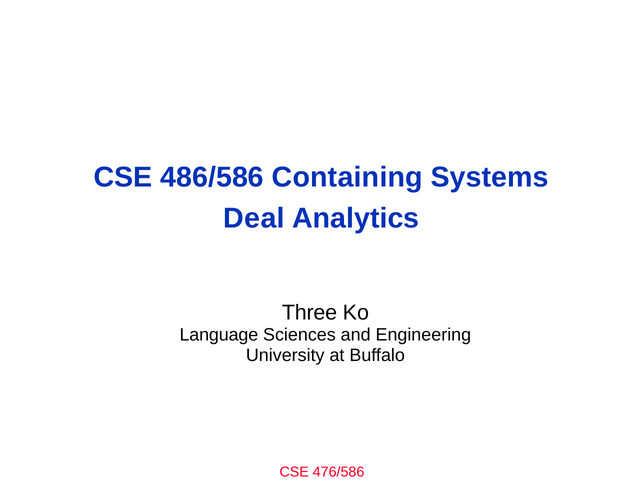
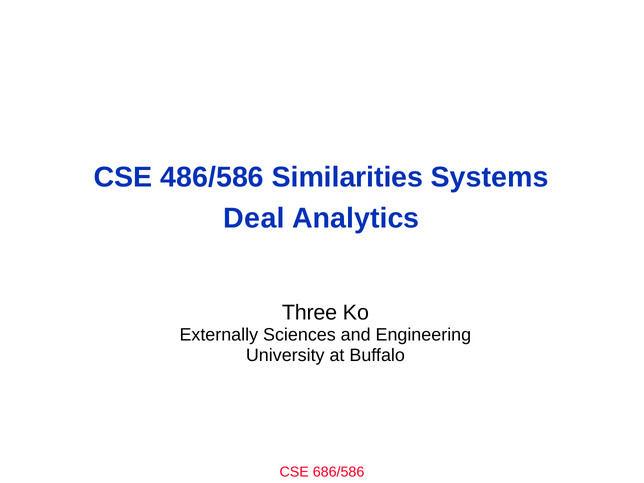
Containing: Containing -> Similarities
Language: Language -> Externally
476/586: 476/586 -> 686/586
